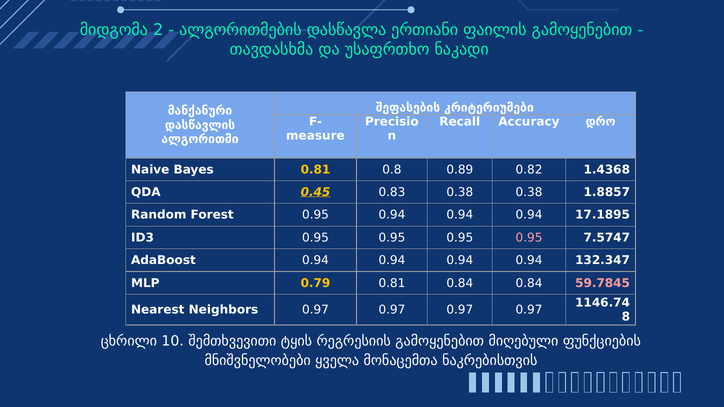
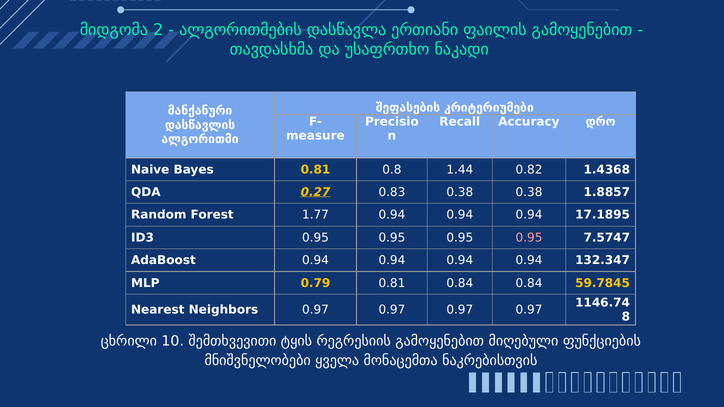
0.89: 0.89 -> 1.44
0.45: 0.45 -> 0.27
Forest 0.95: 0.95 -> 1.77
59.7845 colour: pink -> yellow
